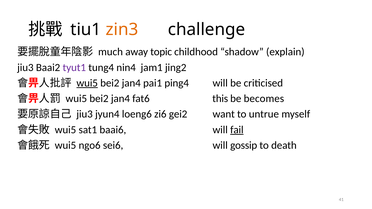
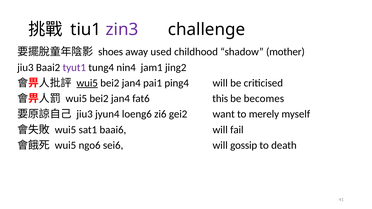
zin3 colour: orange -> purple
much: much -> shoes
topic: topic -> used
explain: explain -> mother
untrue: untrue -> merely
fail underline: present -> none
